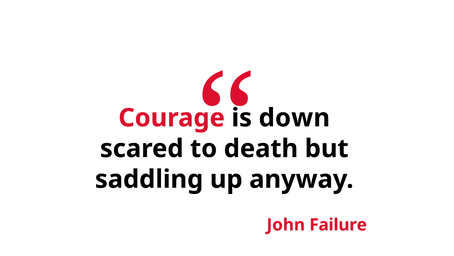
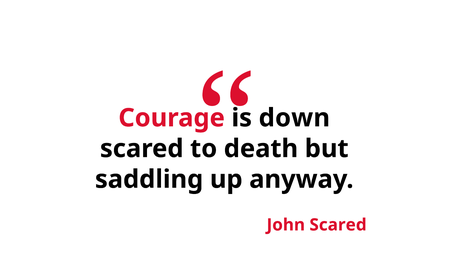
John Failure: Failure -> Scared
